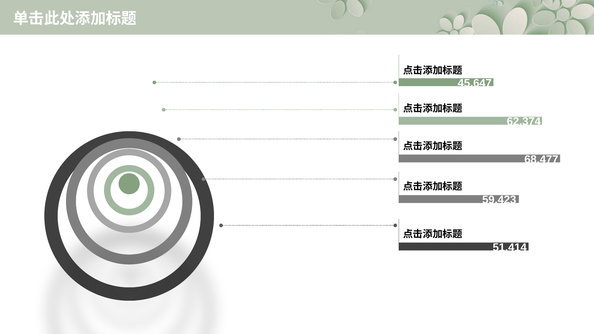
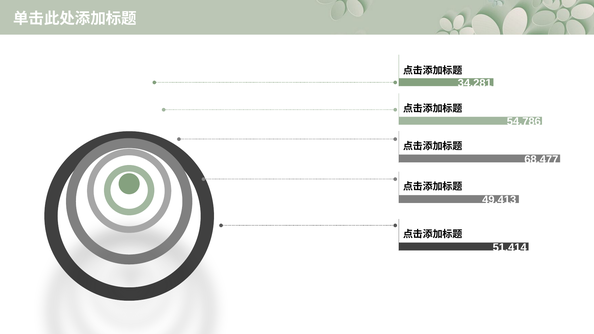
45,647: 45,647 -> 34,281
62.374: 62.374 -> 54.786
59.423: 59.423 -> 49.413
